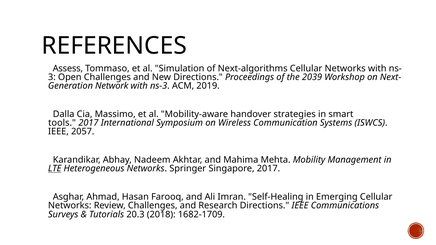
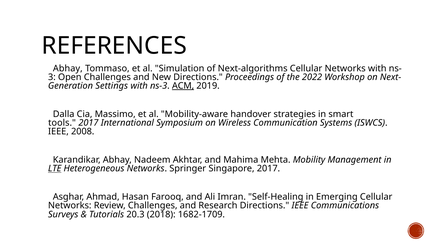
Assess at (68, 68): Assess -> Abhay
2039: 2039 -> 2022
Network: Network -> Settings
ACM underline: none -> present
2057: 2057 -> 2008
